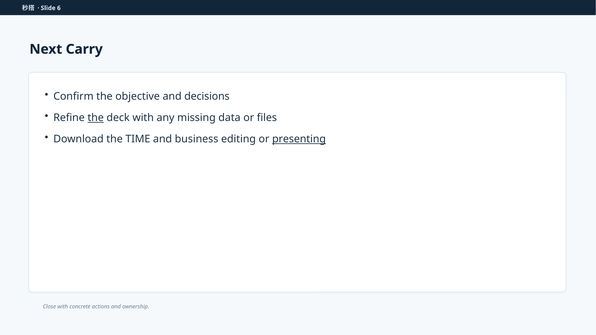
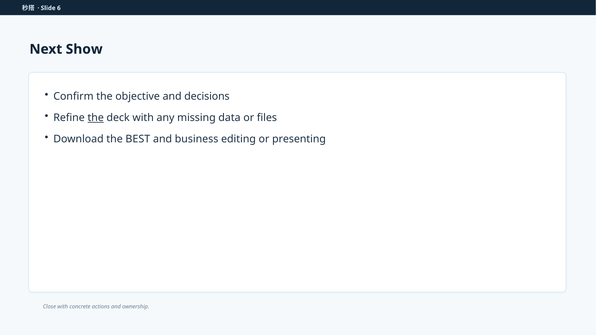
Carry: Carry -> Show
TIME: TIME -> BEST
presenting underline: present -> none
